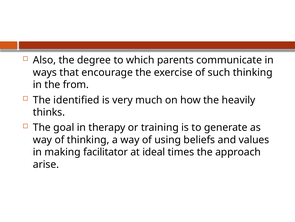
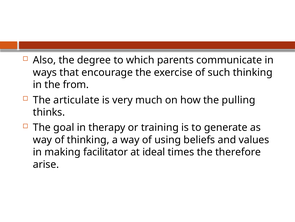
identified: identified -> articulate
heavily: heavily -> pulling
approach: approach -> therefore
